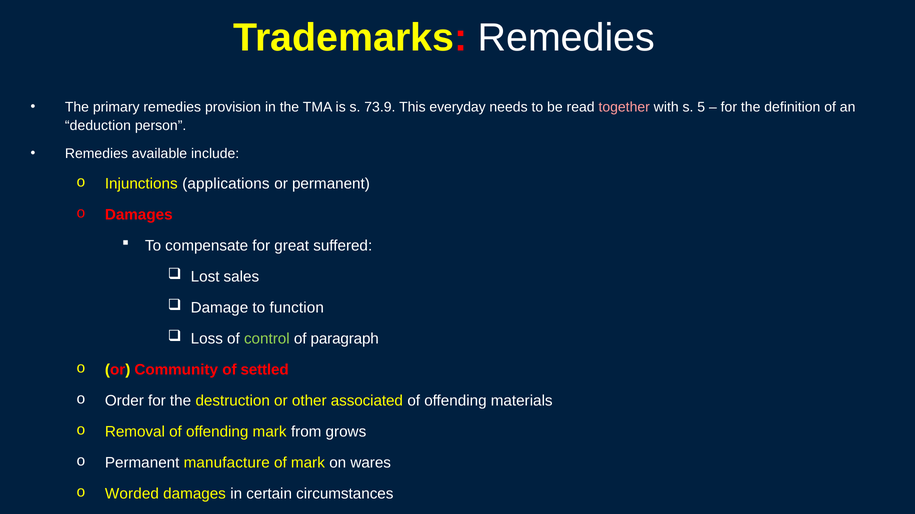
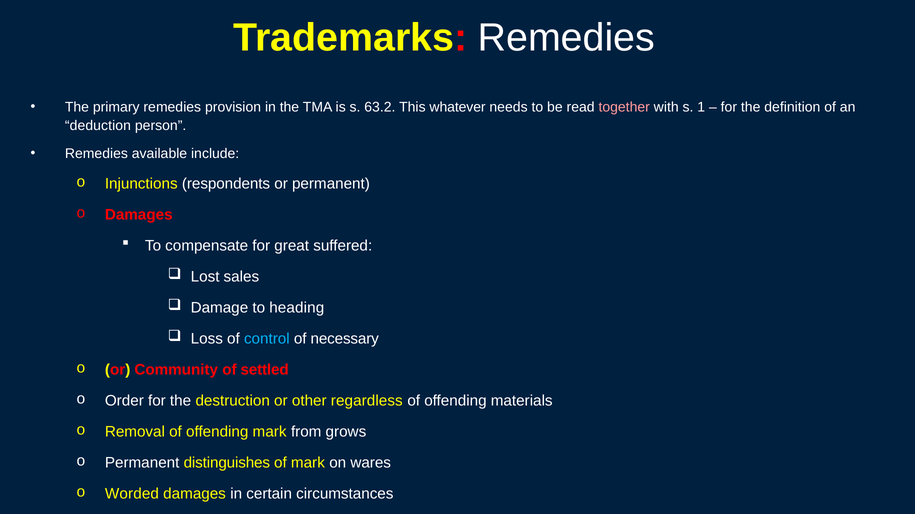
73.9: 73.9 -> 63.2
everyday: everyday -> whatever
5: 5 -> 1
applications: applications -> respondents
function: function -> heading
control colour: light green -> light blue
paragraph: paragraph -> necessary
associated: associated -> regardless
manufacture: manufacture -> distinguishes
